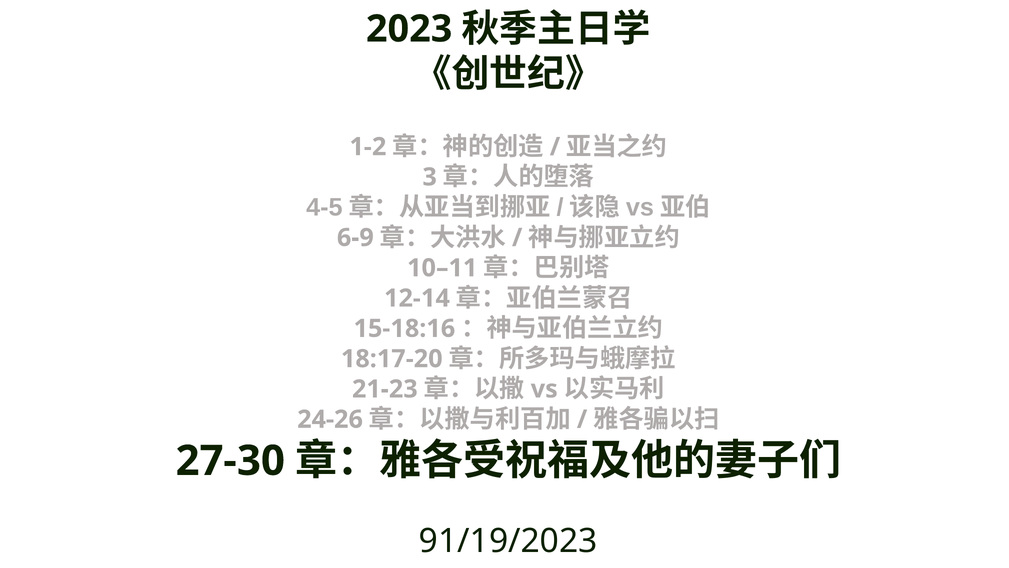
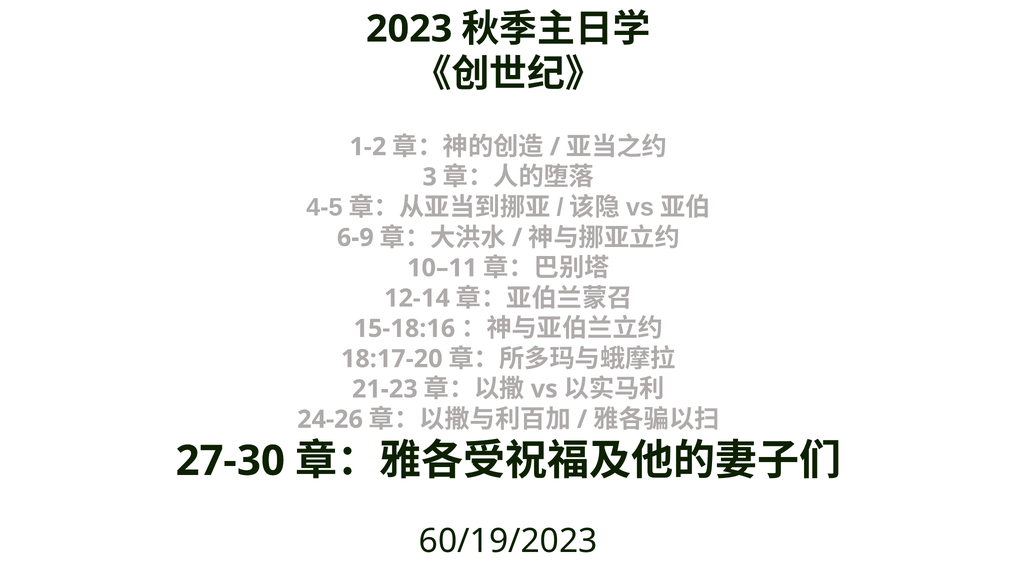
91/19/2023: 91/19/2023 -> 60/19/2023
